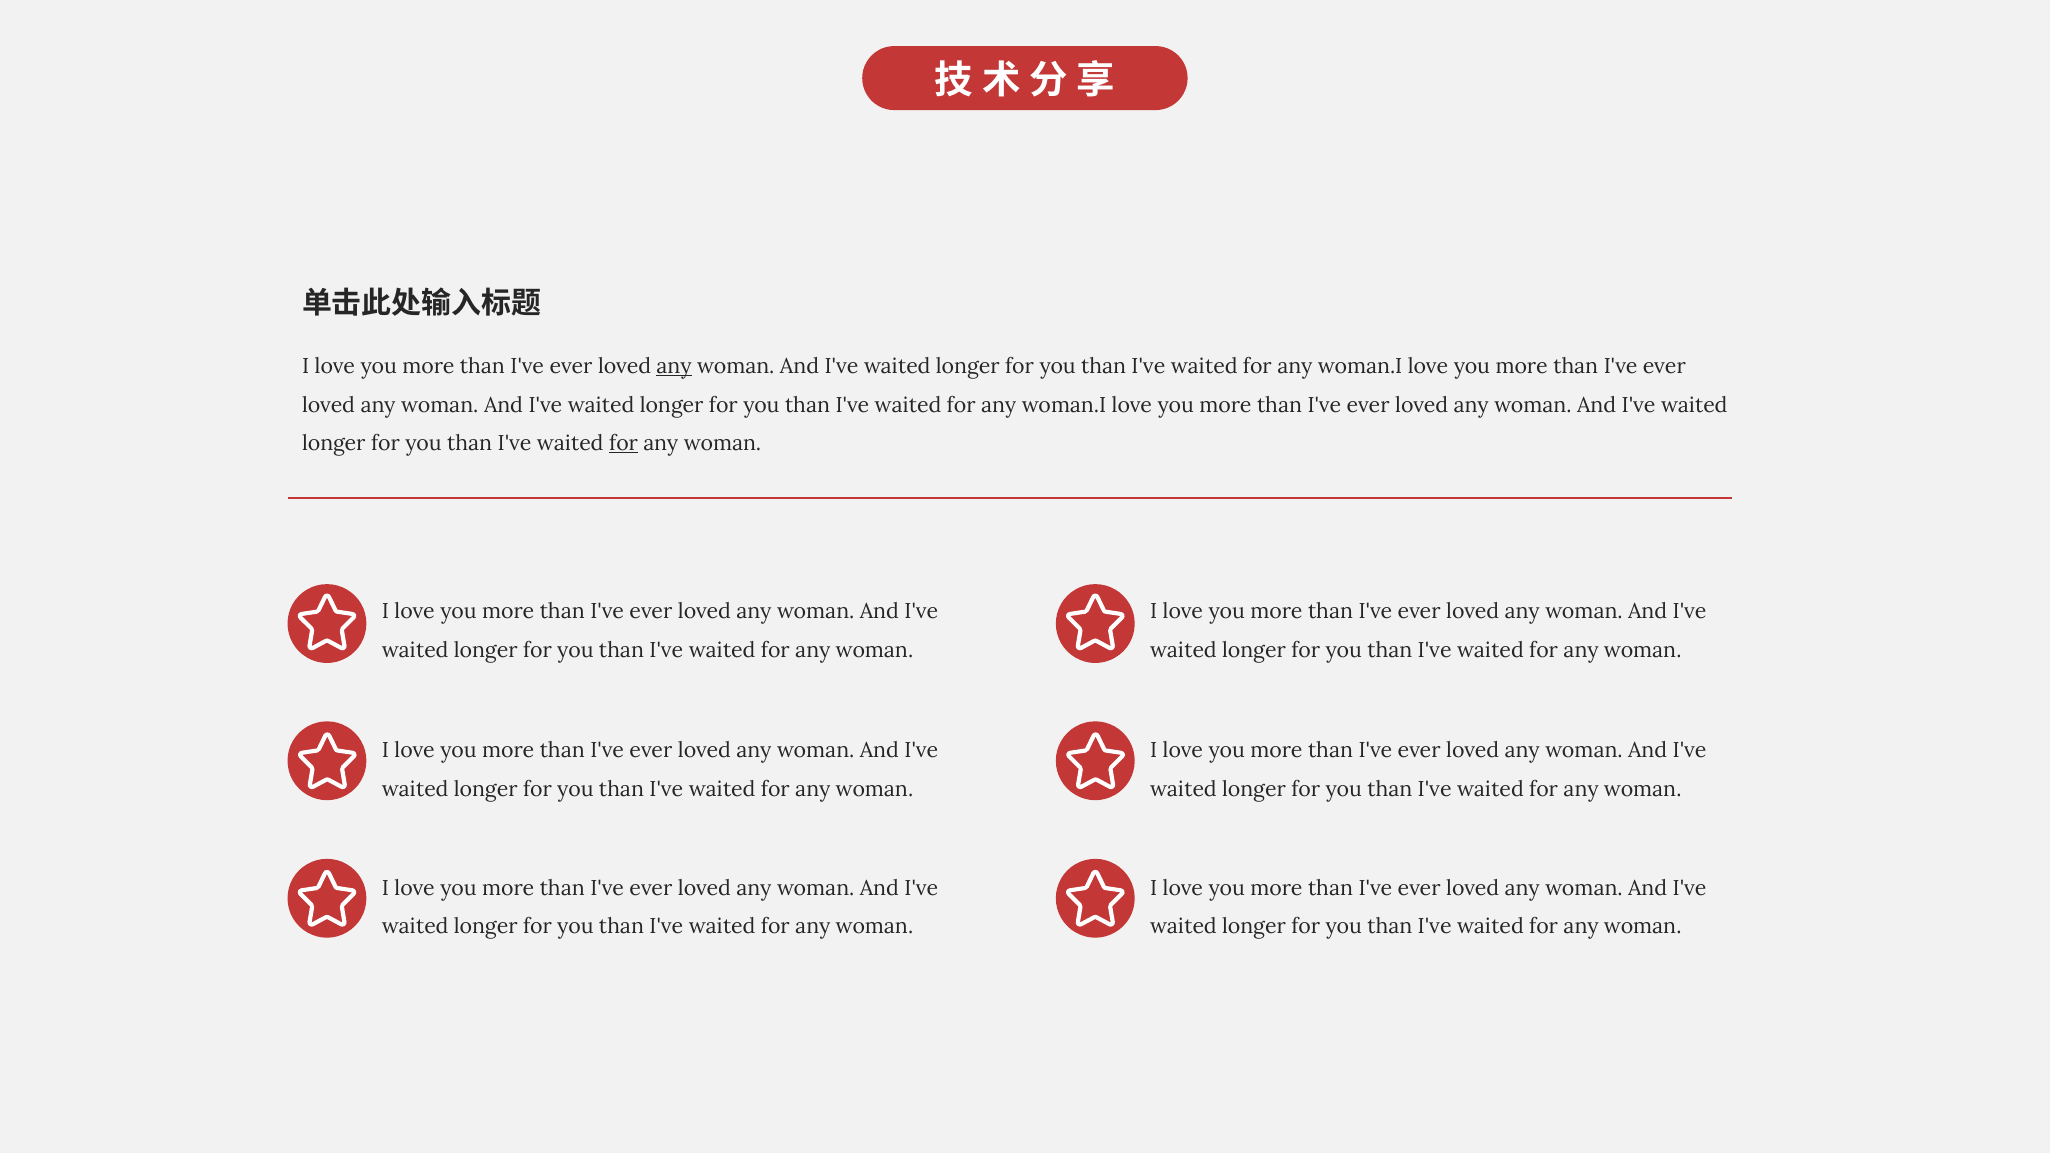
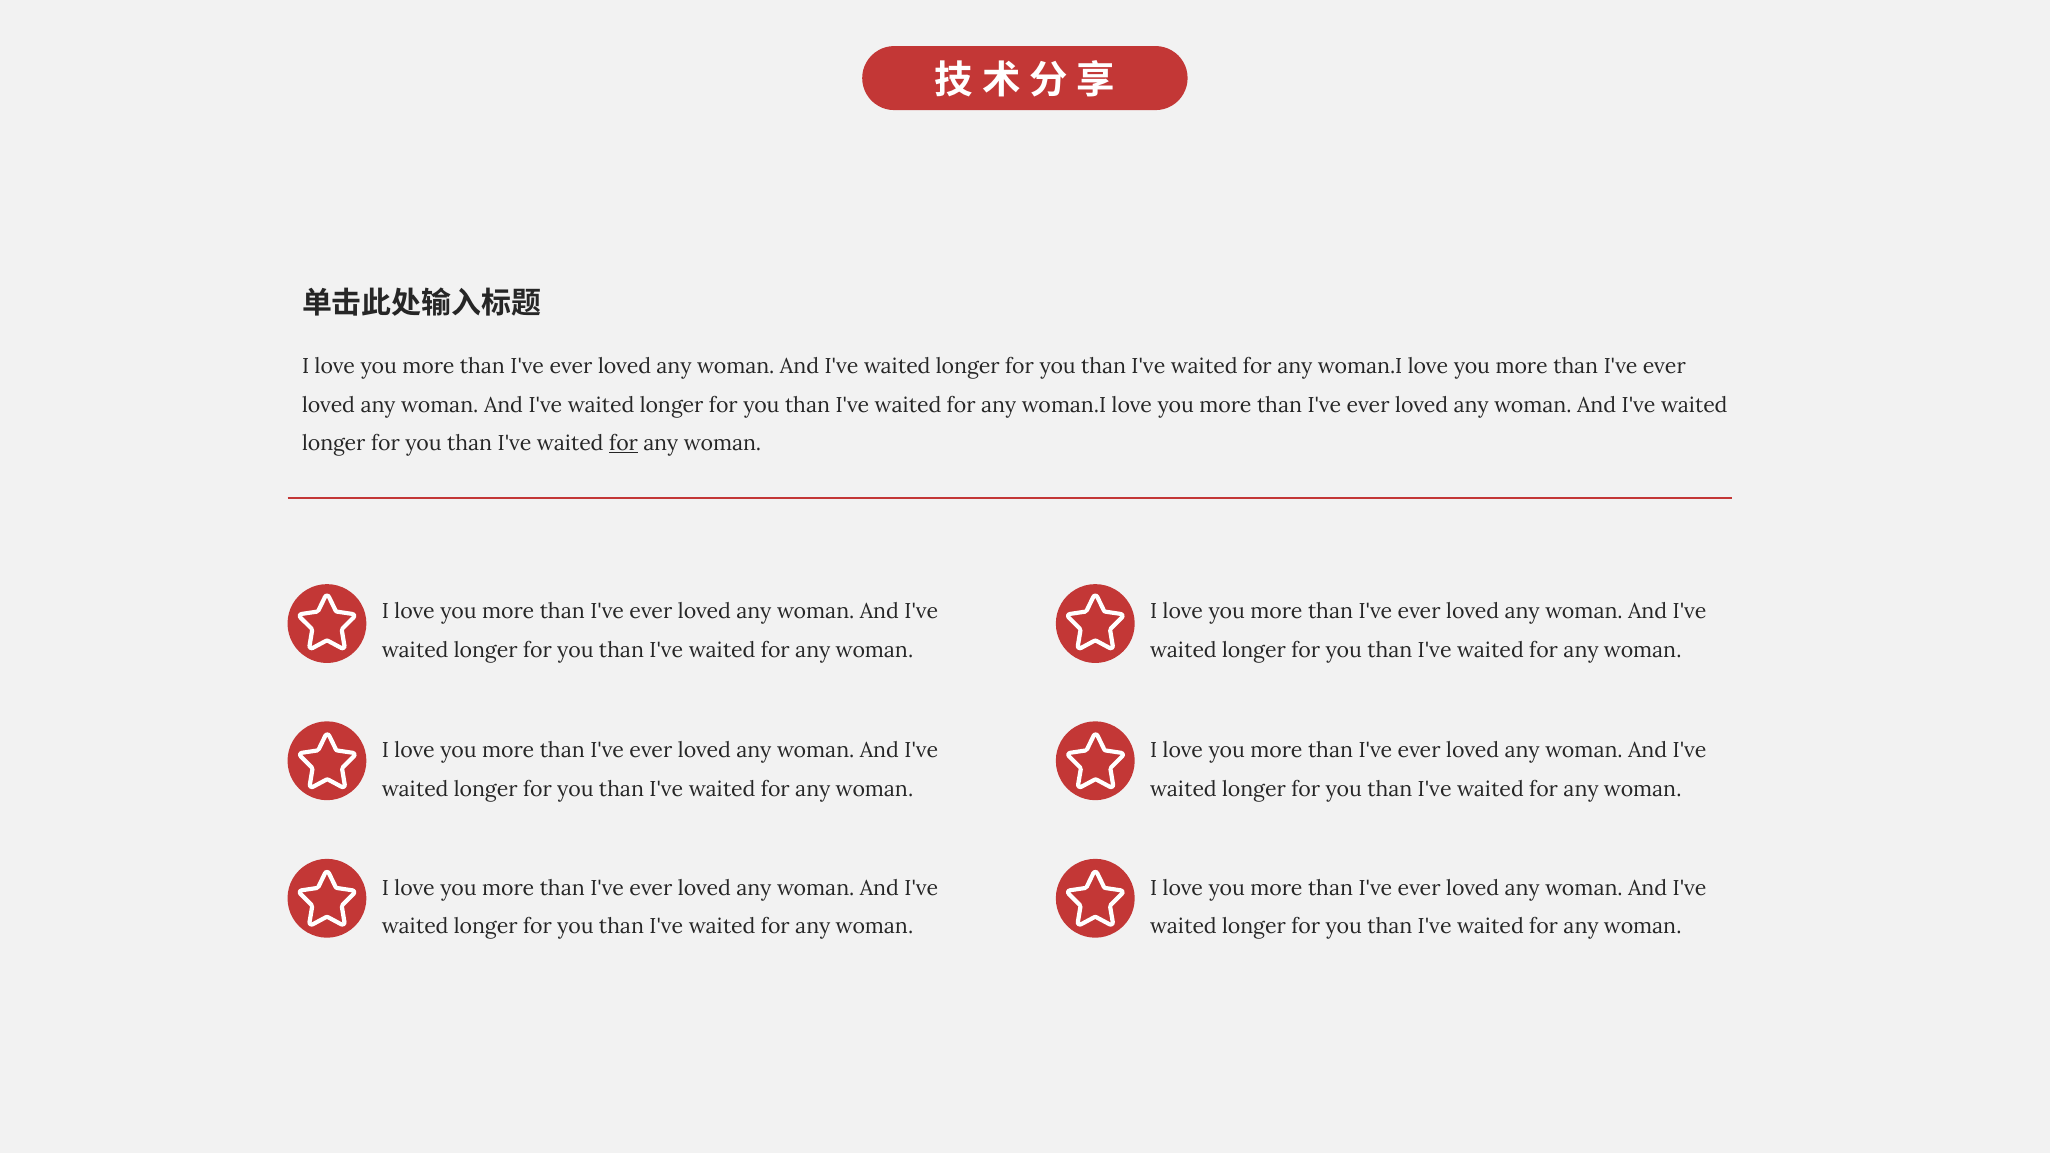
any at (674, 367) underline: present -> none
